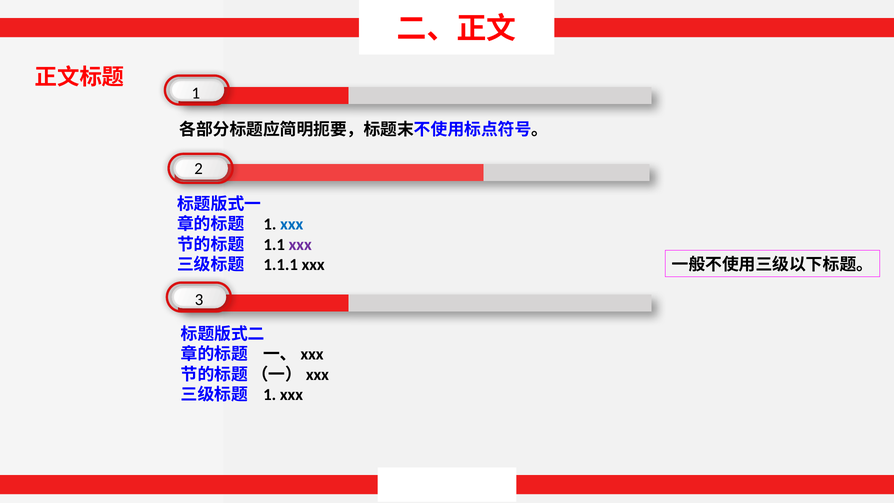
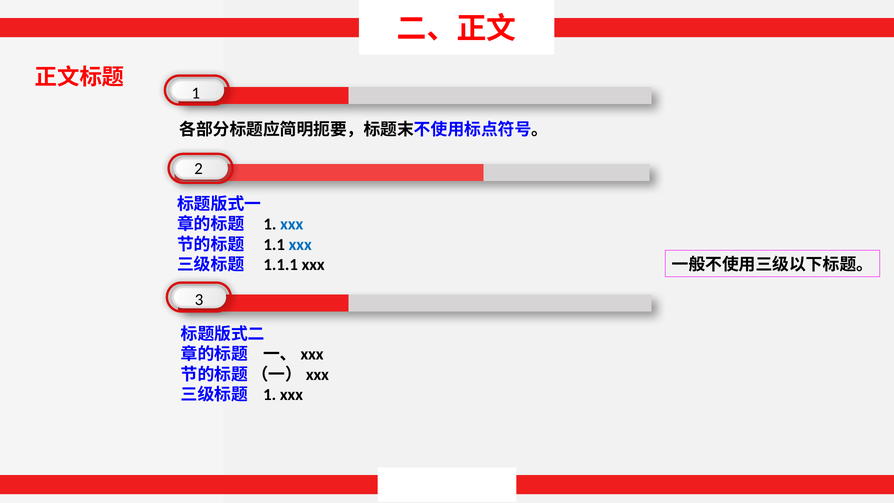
xxx at (300, 244) colour: purple -> blue
